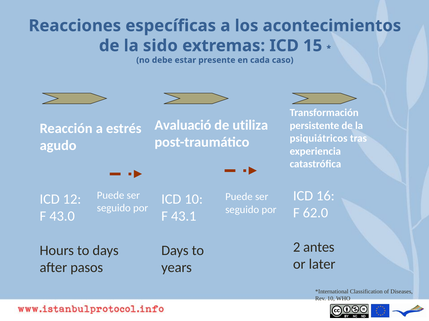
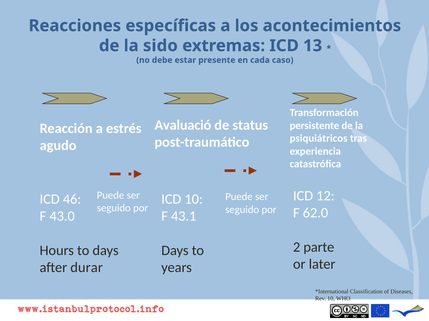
15: 15 -> 13
utiliza: utiliza -> status
16: 16 -> 12
12: 12 -> 46
antes: antes -> parte
pasos: pasos -> durar
